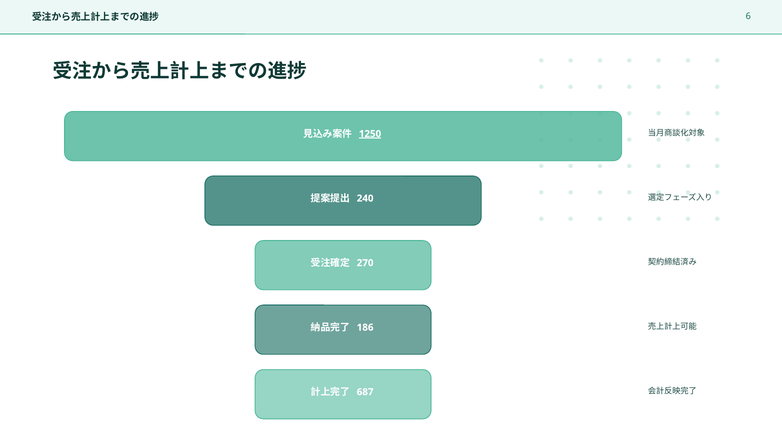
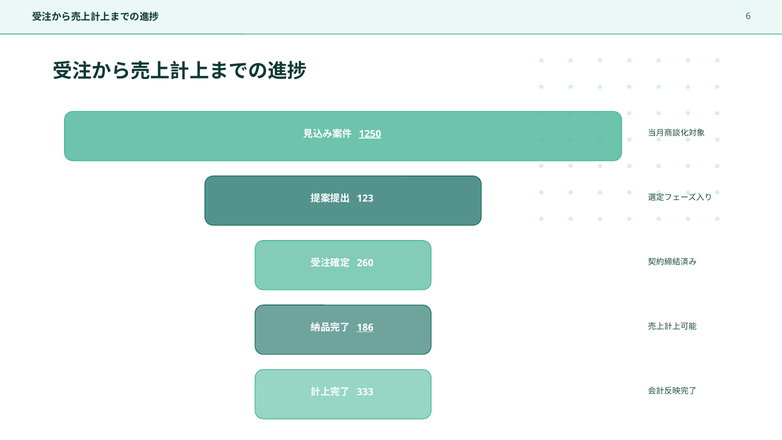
240: 240 -> 123
270: 270 -> 260
186 underline: none -> present
687: 687 -> 333
